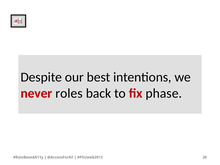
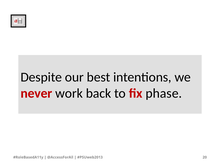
roles: roles -> work
